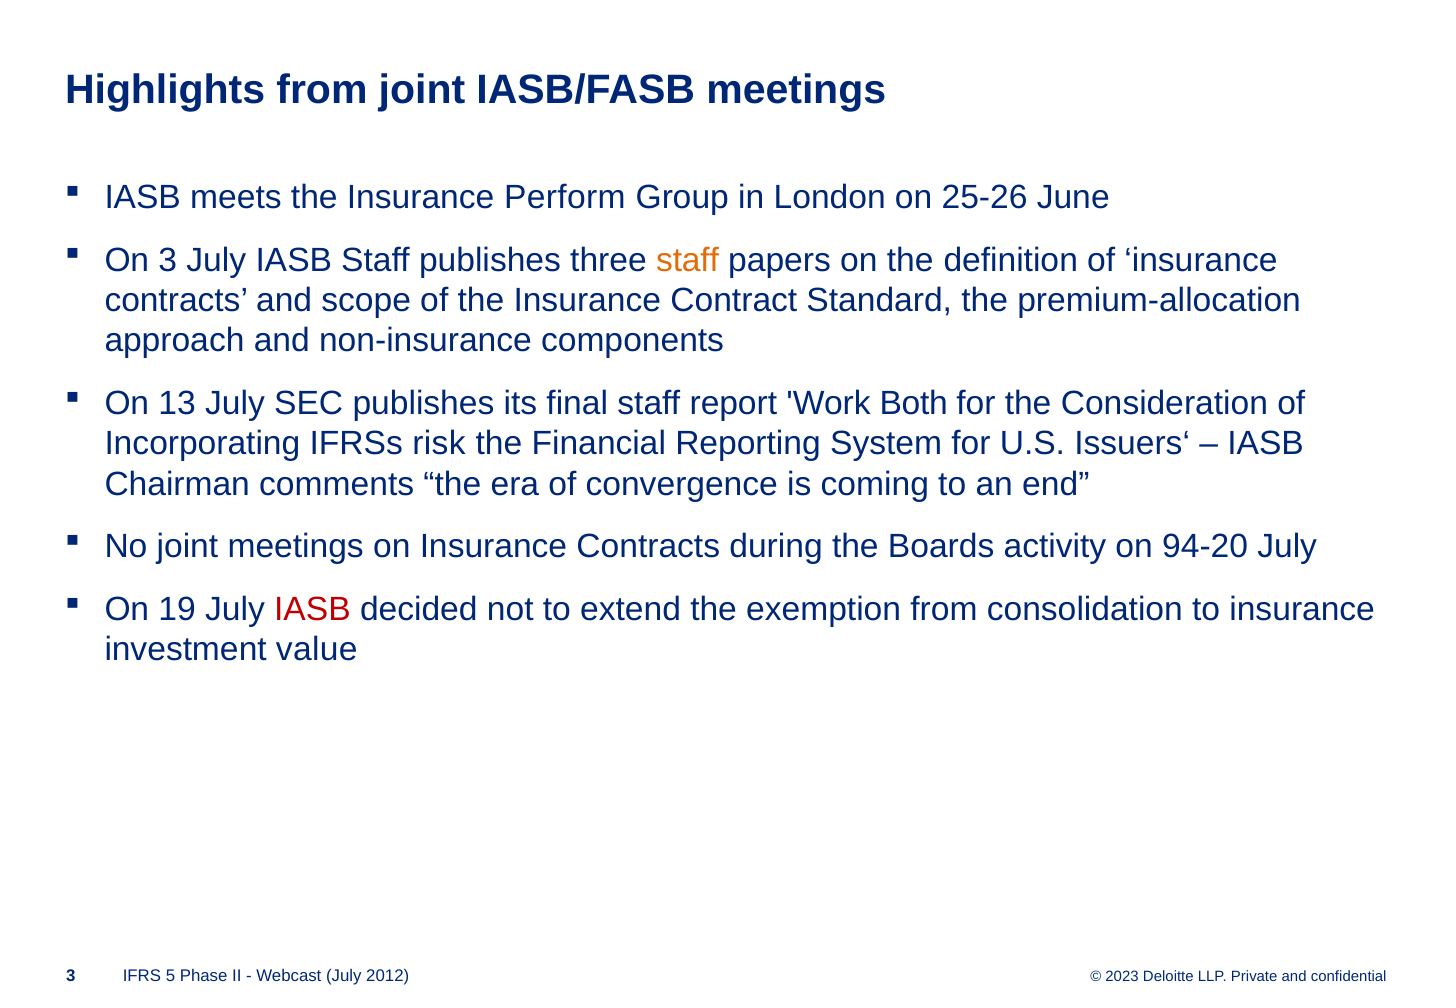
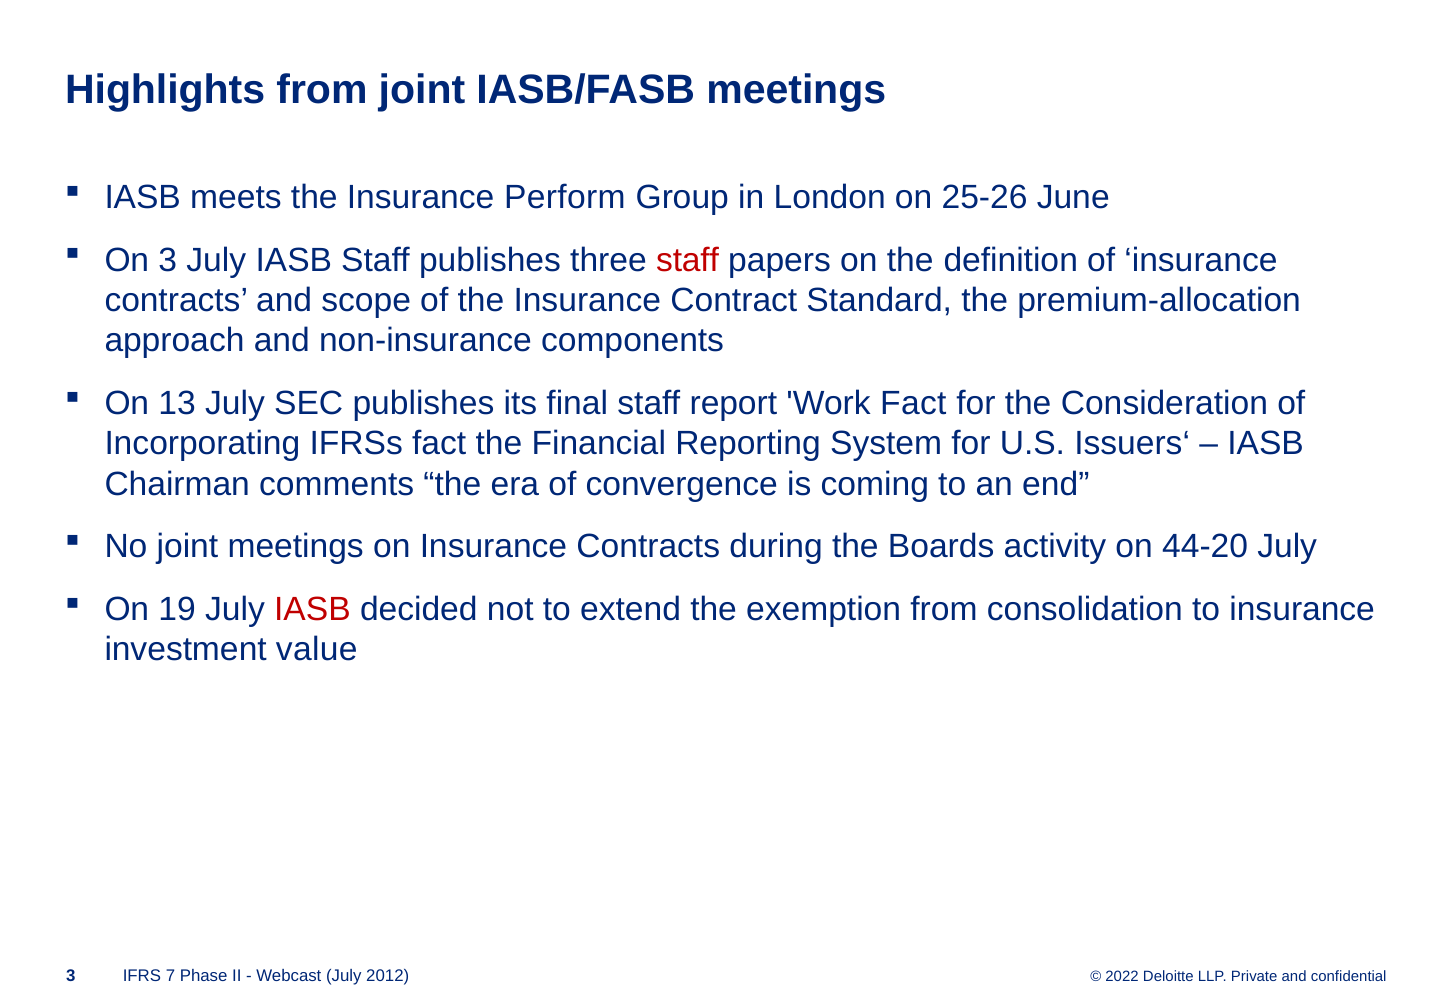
staff at (688, 260) colour: orange -> red
Work Both: Both -> Fact
IFRSs risk: risk -> fact
94-20: 94-20 -> 44-20
5: 5 -> 7
2023: 2023 -> 2022
